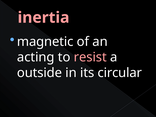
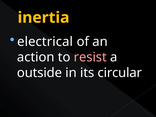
inertia colour: pink -> yellow
magnetic: magnetic -> electrical
acting: acting -> action
